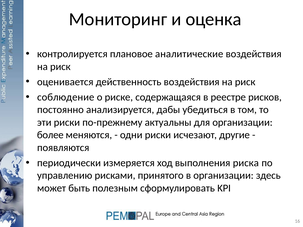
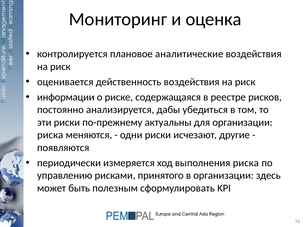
соблюдение: соблюдение -> информации
более at (50, 135): более -> риска
